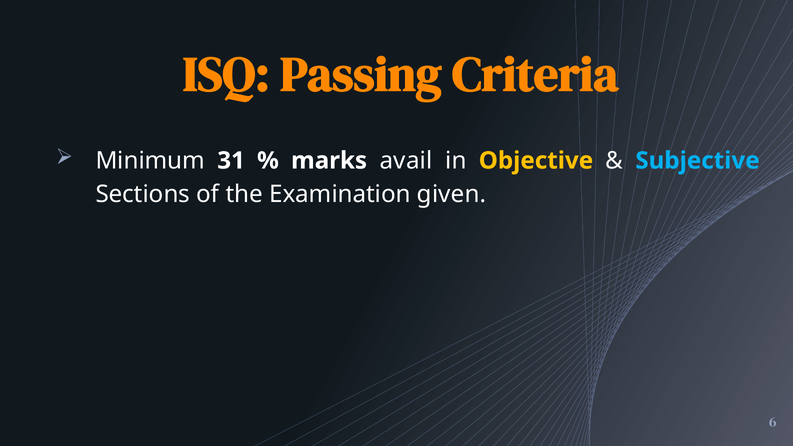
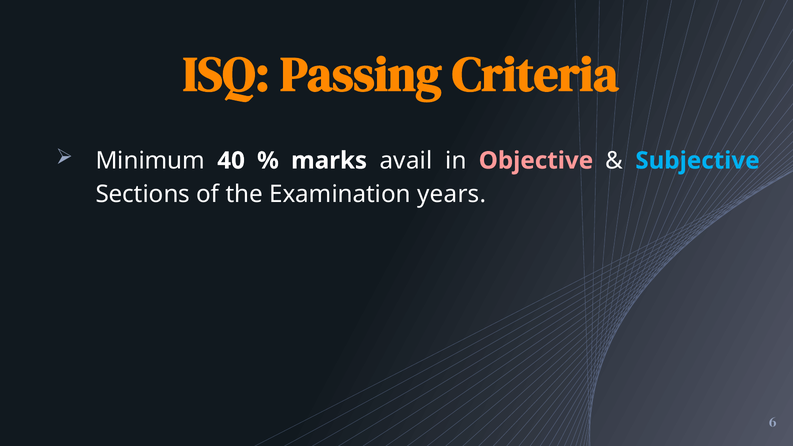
31: 31 -> 40
Objective colour: yellow -> pink
given: given -> years
